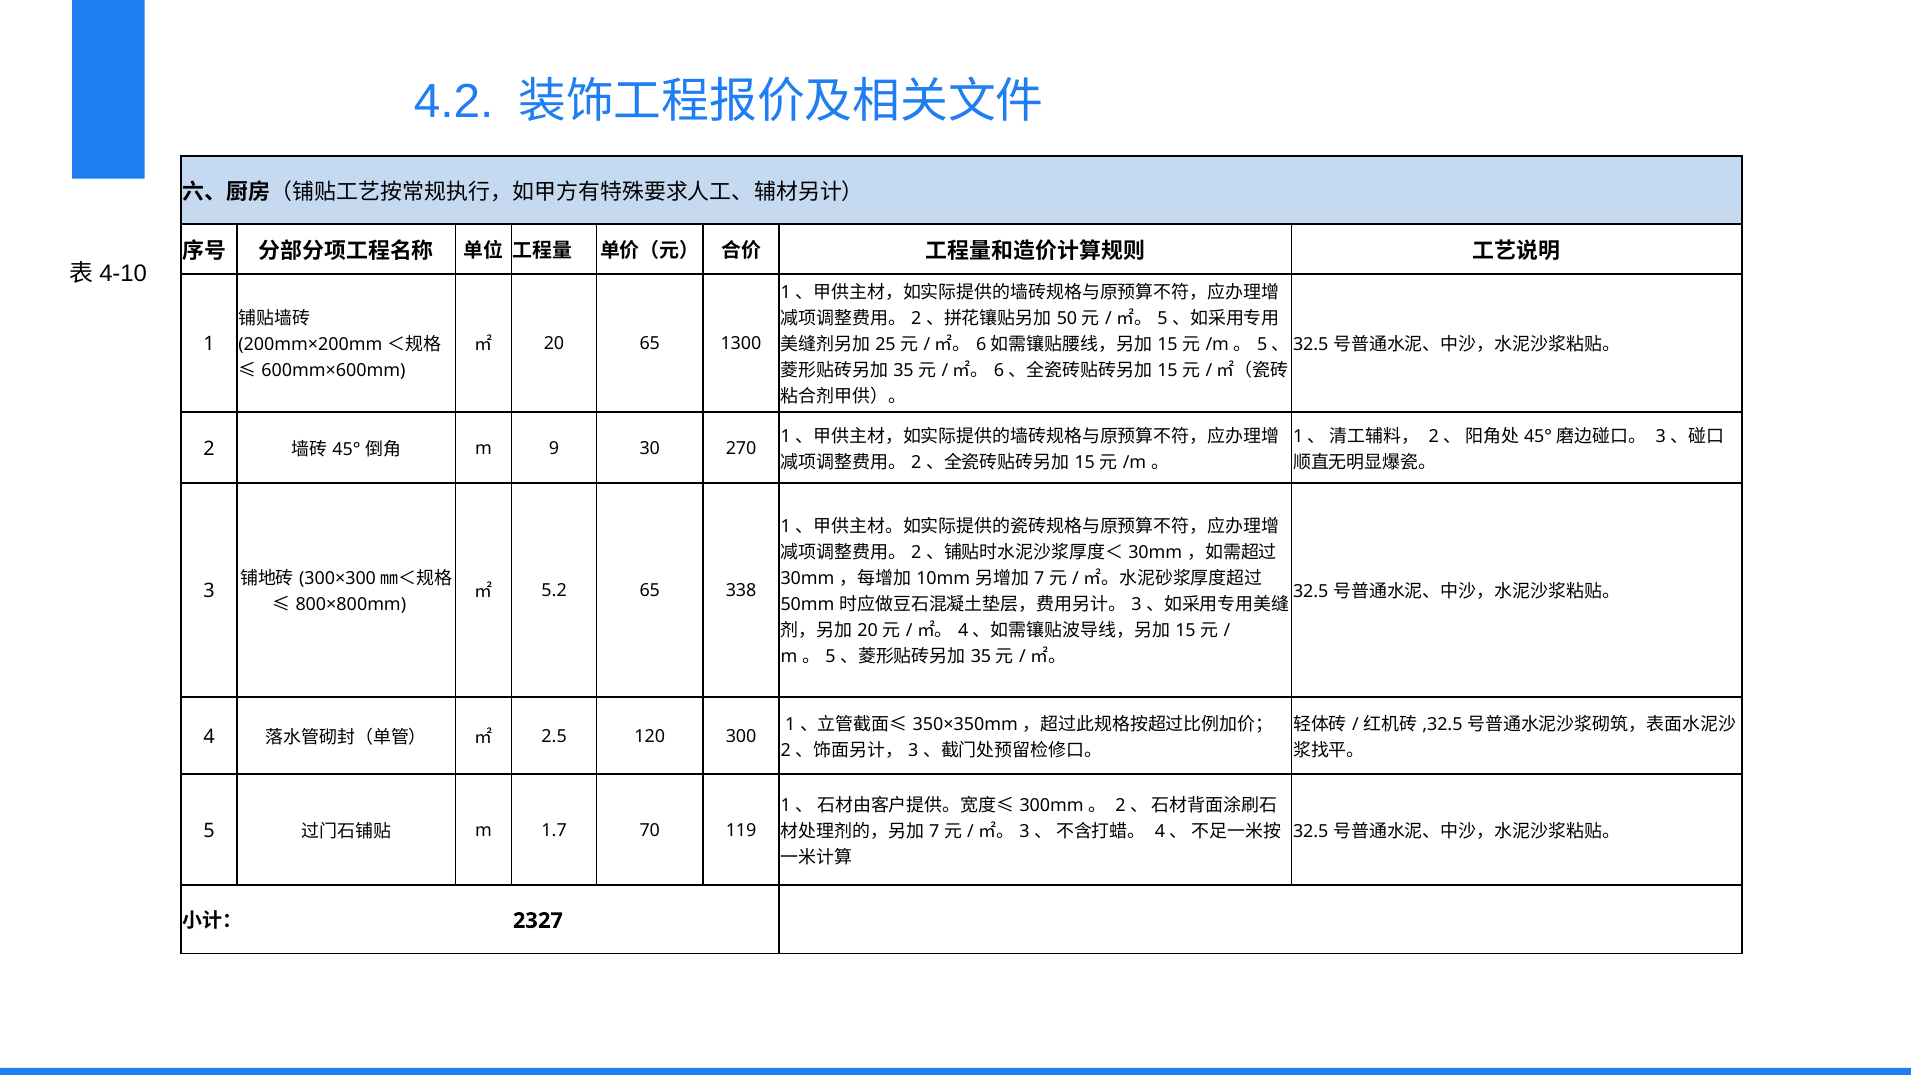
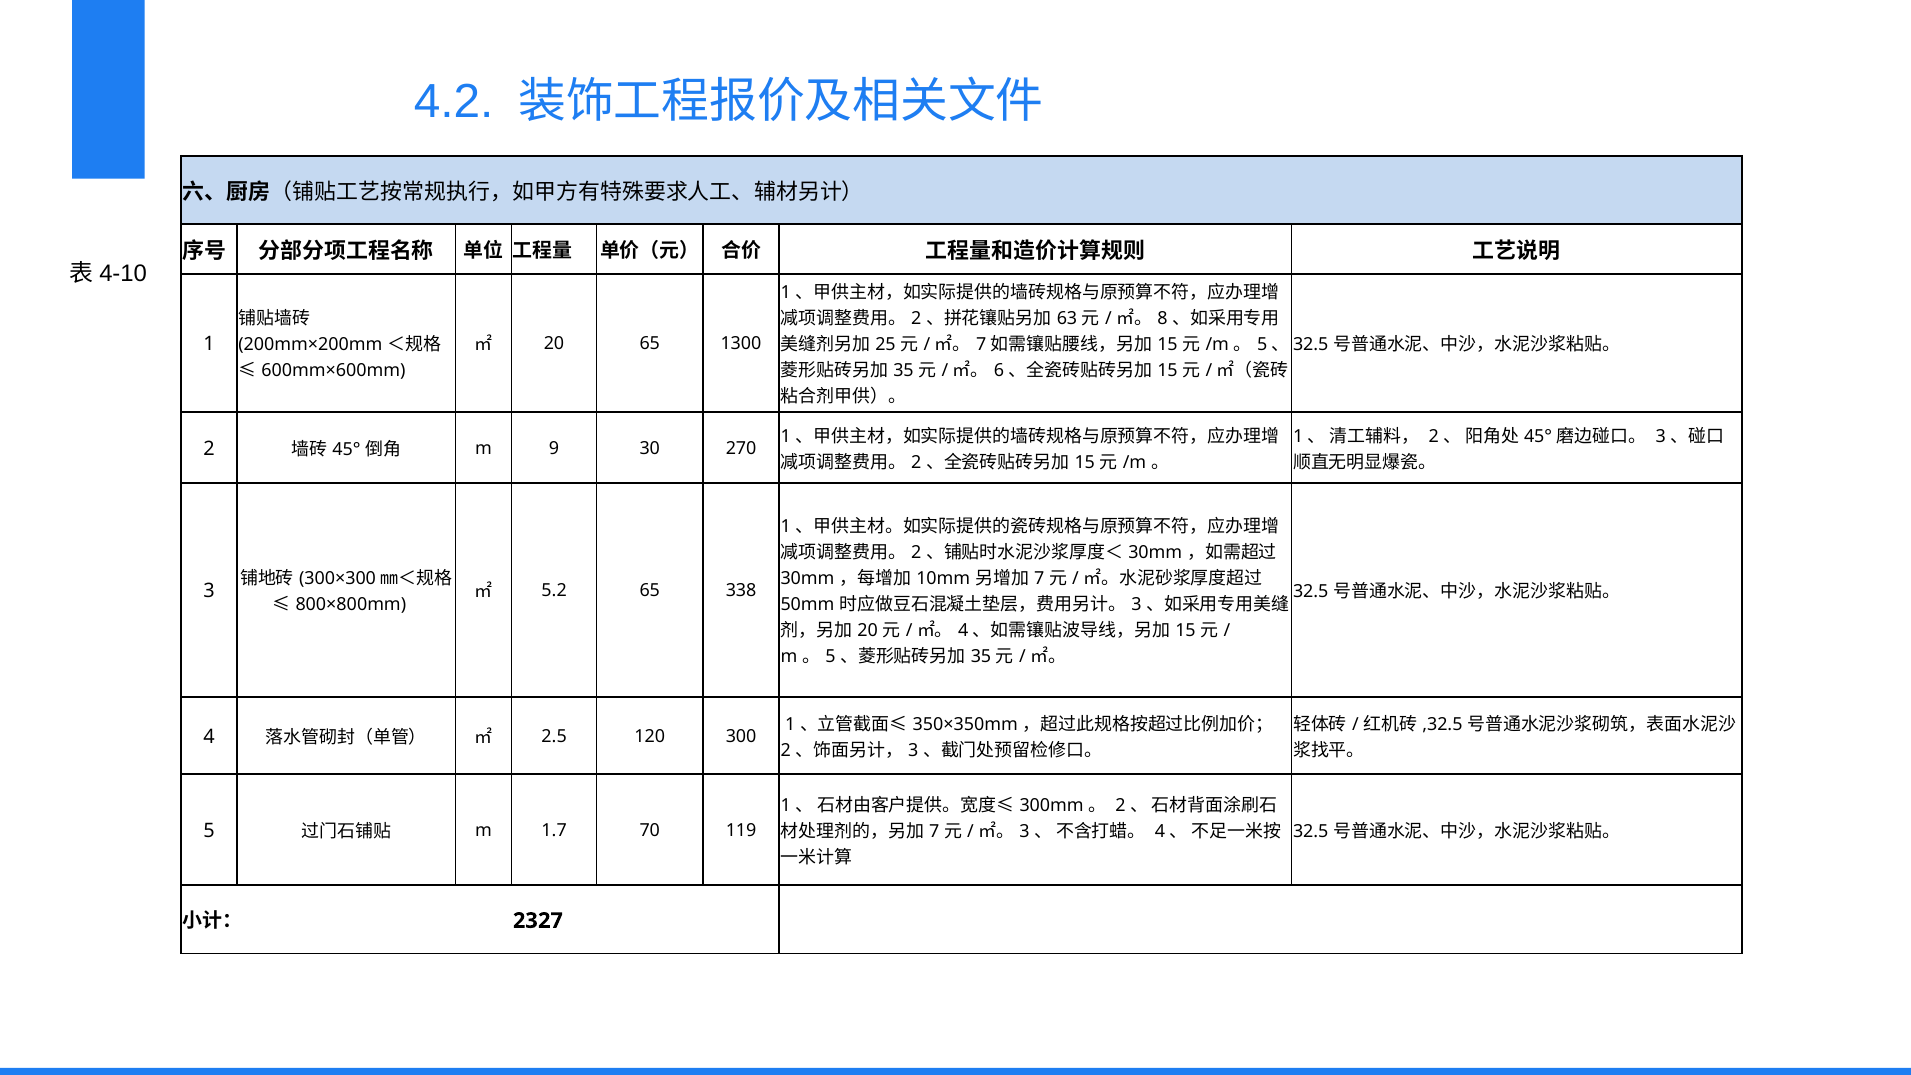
50: 50 -> 63
5 at (1162, 319): 5 -> 8
6 at (981, 345): 6 -> 7
